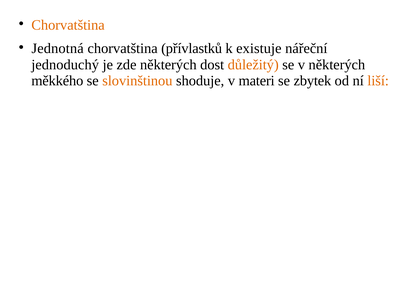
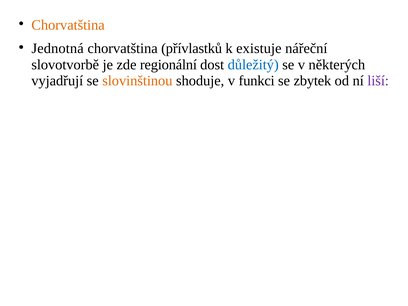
jednoduchý: jednoduchý -> slovotvorbě
zde některých: některých -> regionální
důležitý colour: orange -> blue
měkkého: měkkého -> vyjadřují
materi: materi -> funkci
liší colour: orange -> purple
